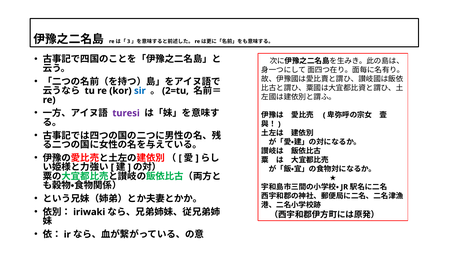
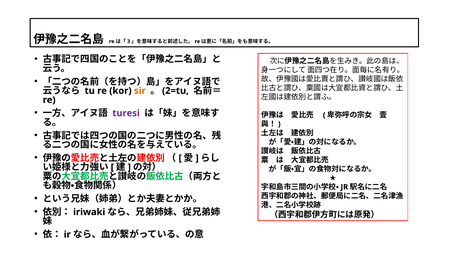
sir colour: blue -> orange
